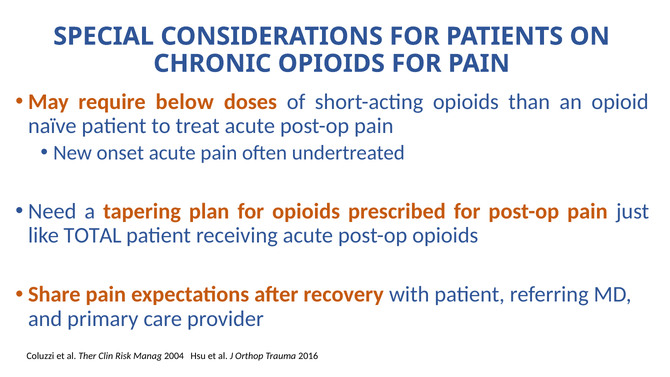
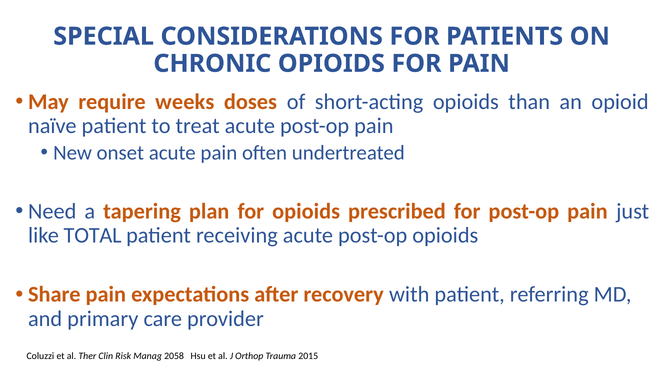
below: below -> weeks
2004: 2004 -> 2058
2016: 2016 -> 2015
